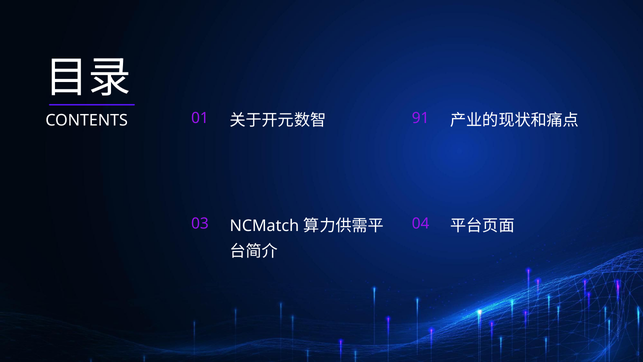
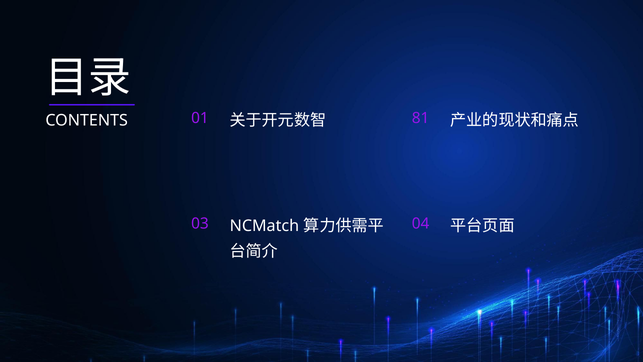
91: 91 -> 81
